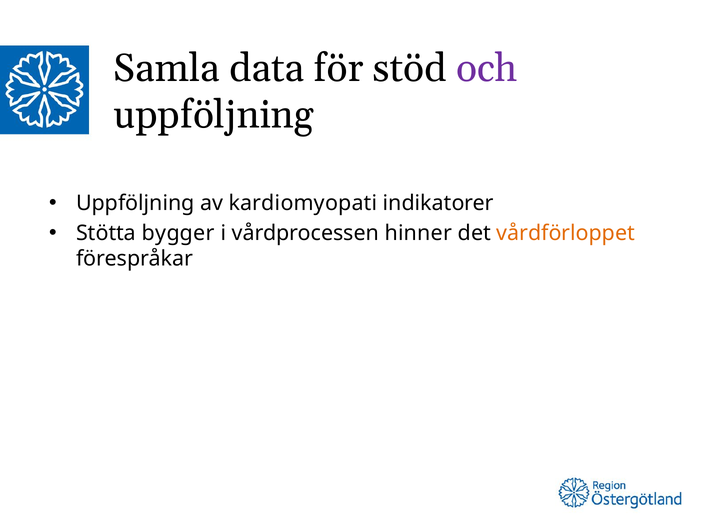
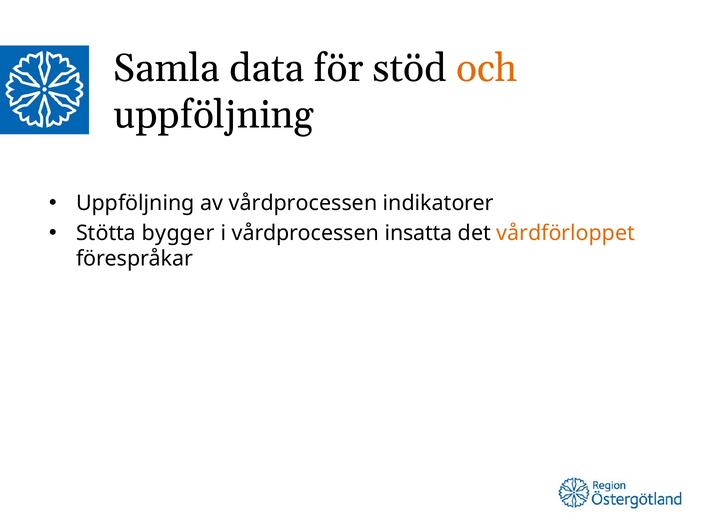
och colour: purple -> orange
av kardiomyopati: kardiomyopati -> vårdprocessen
hinner: hinner -> insatta
